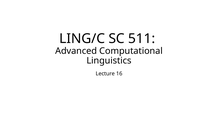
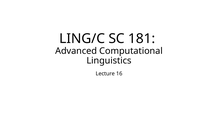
511: 511 -> 181
